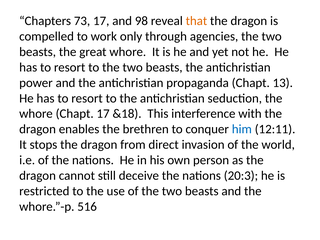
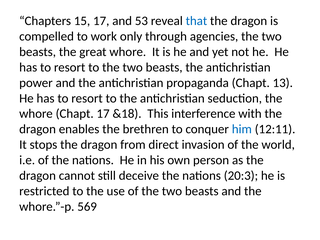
73: 73 -> 15
98: 98 -> 53
that colour: orange -> blue
516: 516 -> 569
